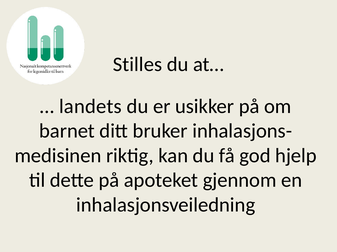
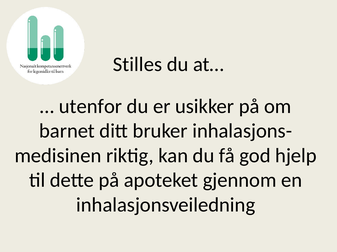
landets: landets -> utenfor
